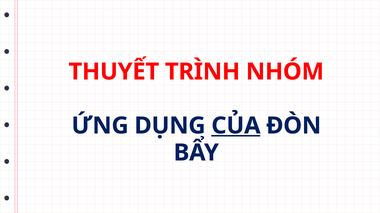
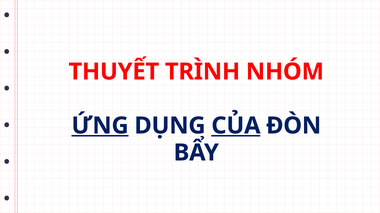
ỨNG underline: none -> present
